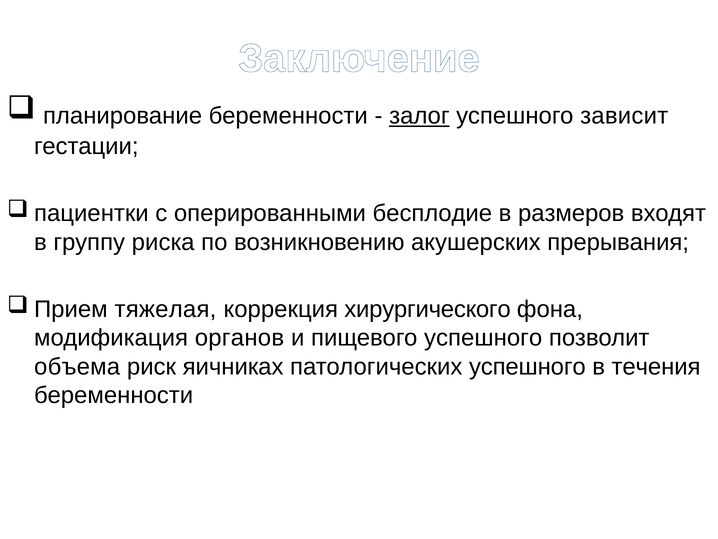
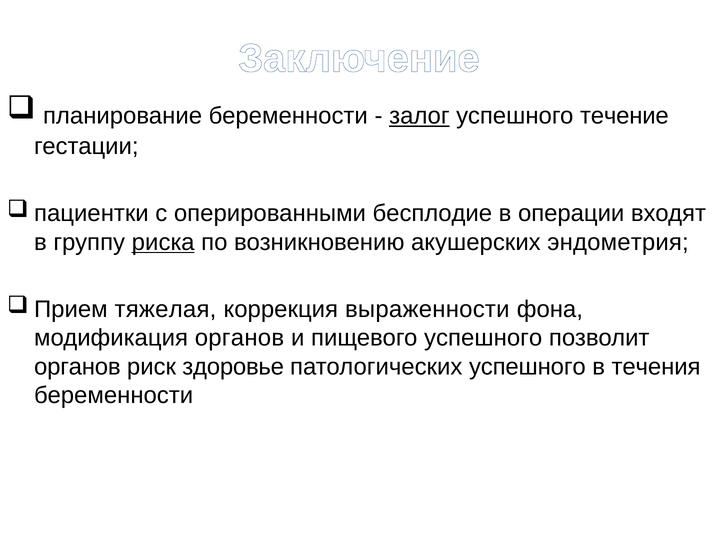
зависит: зависит -> течение
размеров: размеров -> операции
риска underline: none -> present
прерывания: прерывания -> эндометрия
хирургического: хирургического -> выраженности
объема at (77, 366): объема -> органов
яичниках: яичниках -> здоровье
